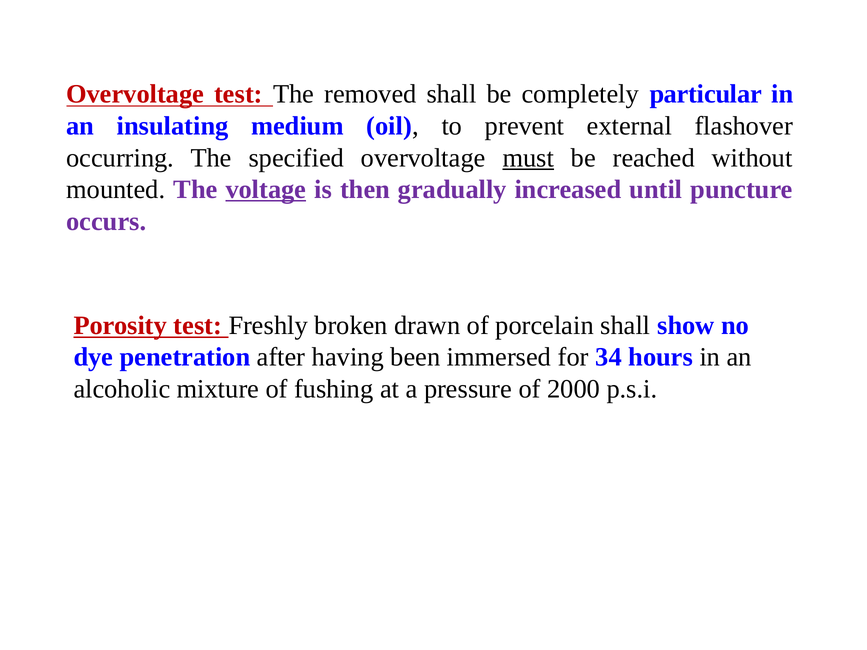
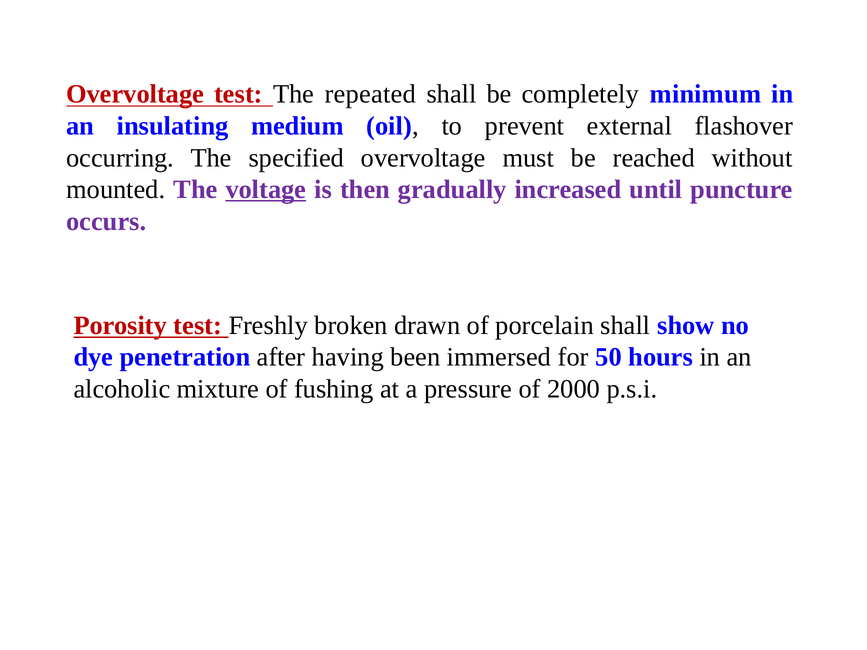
removed: removed -> repeated
particular: particular -> minimum
must underline: present -> none
34: 34 -> 50
